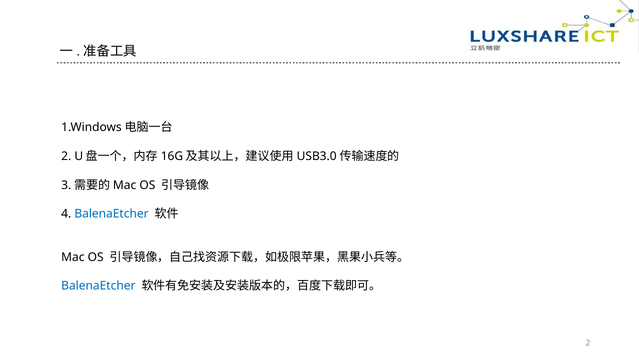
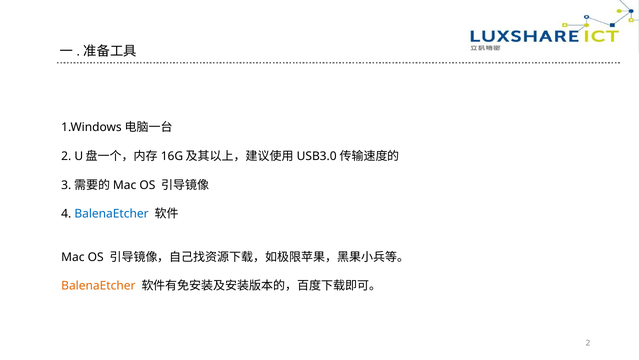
BalenaEtcher at (98, 285) colour: blue -> orange
